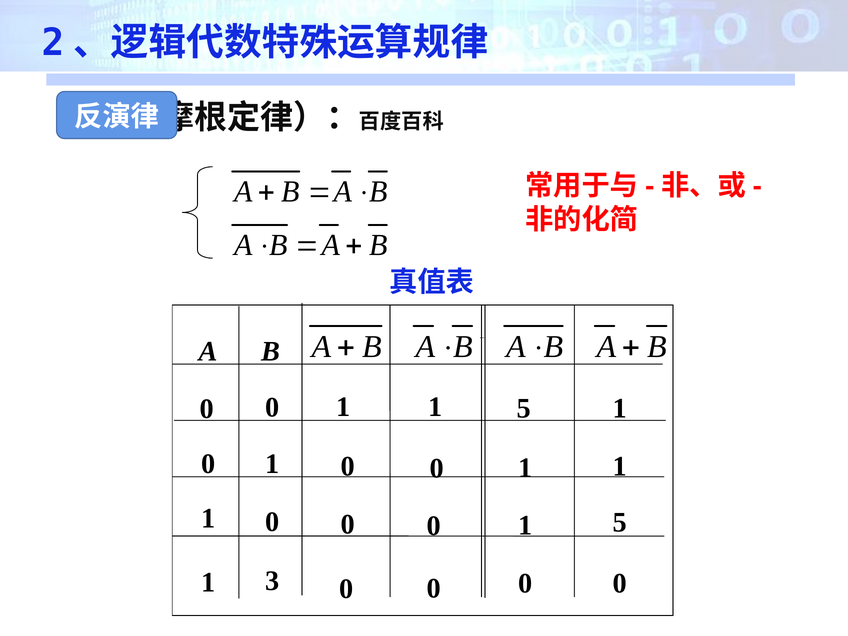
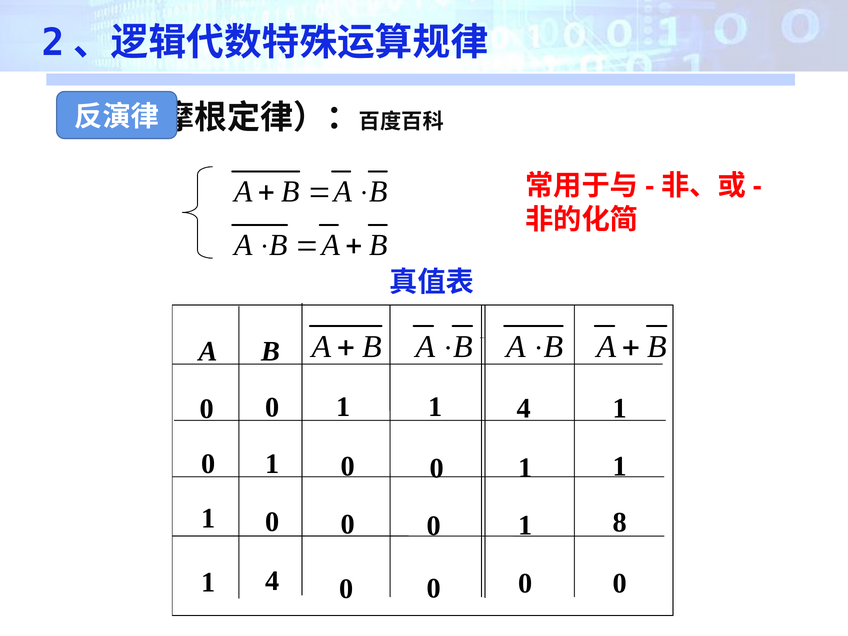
5 at (524, 408): 5 -> 4
5 at (620, 523): 5 -> 8
3 at (272, 581): 3 -> 4
